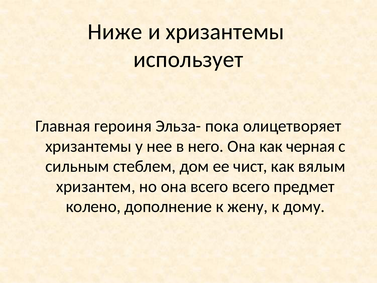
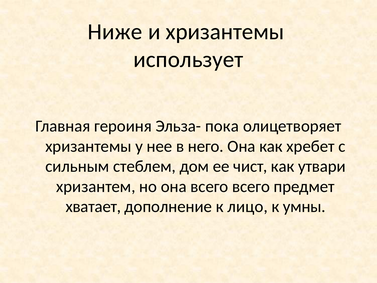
черная: черная -> хребет
вялым: вялым -> утвари
колено: колено -> хватает
жену: жену -> лицо
дому: дому -> умны
